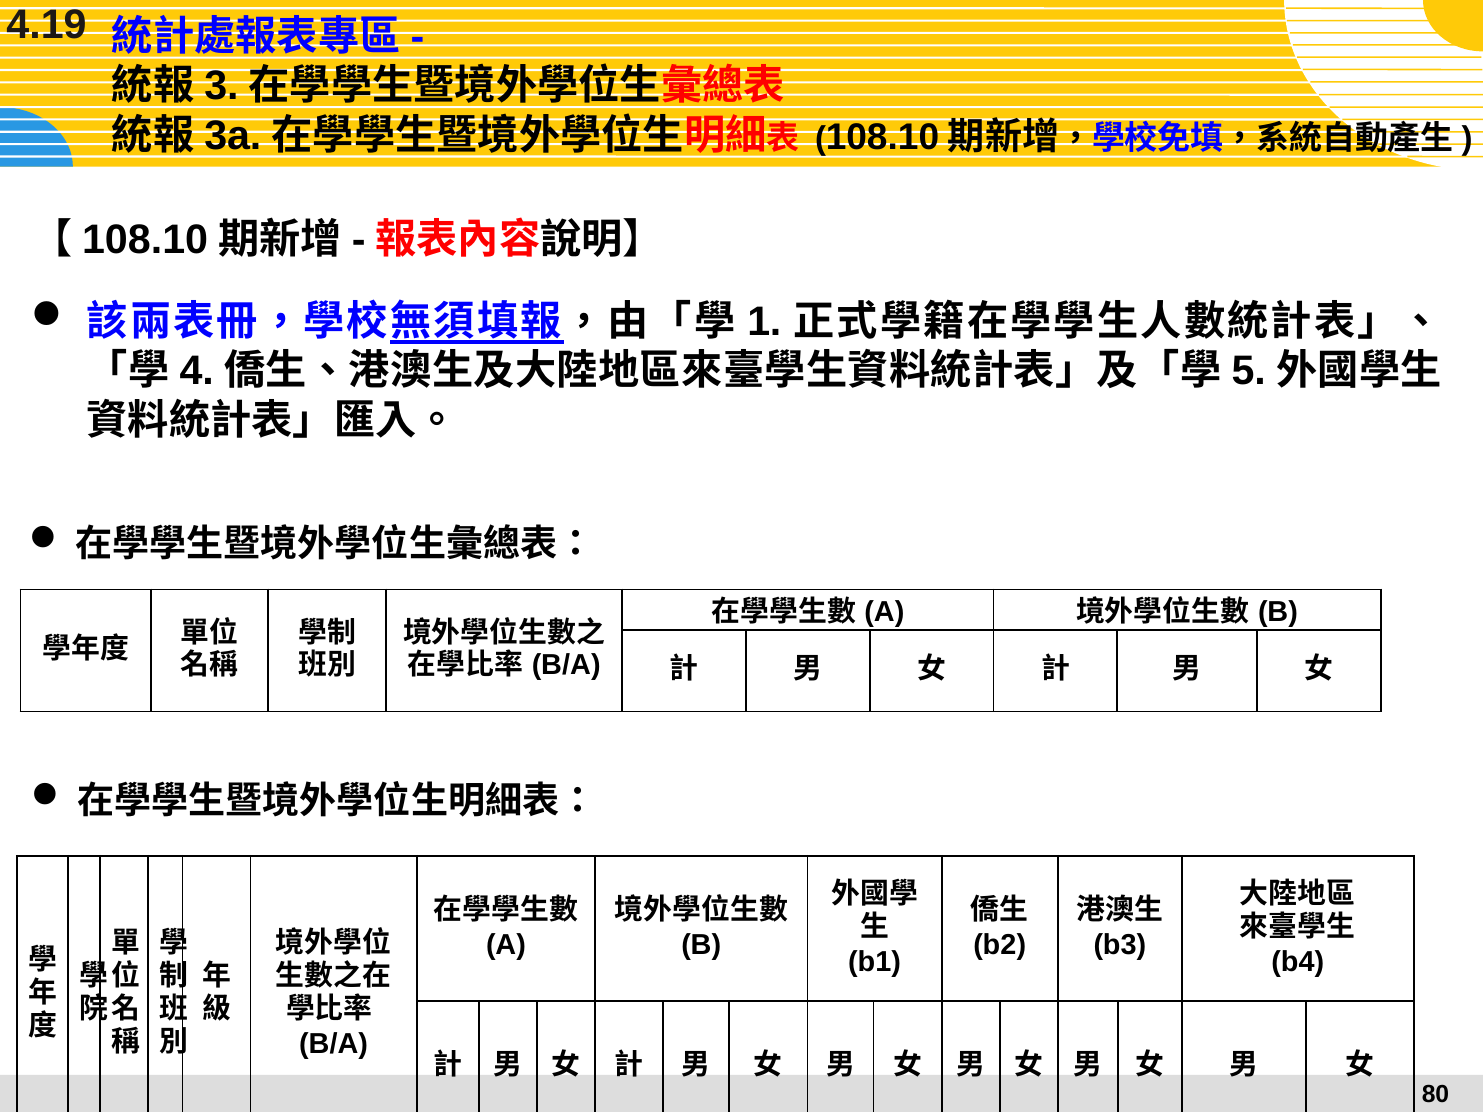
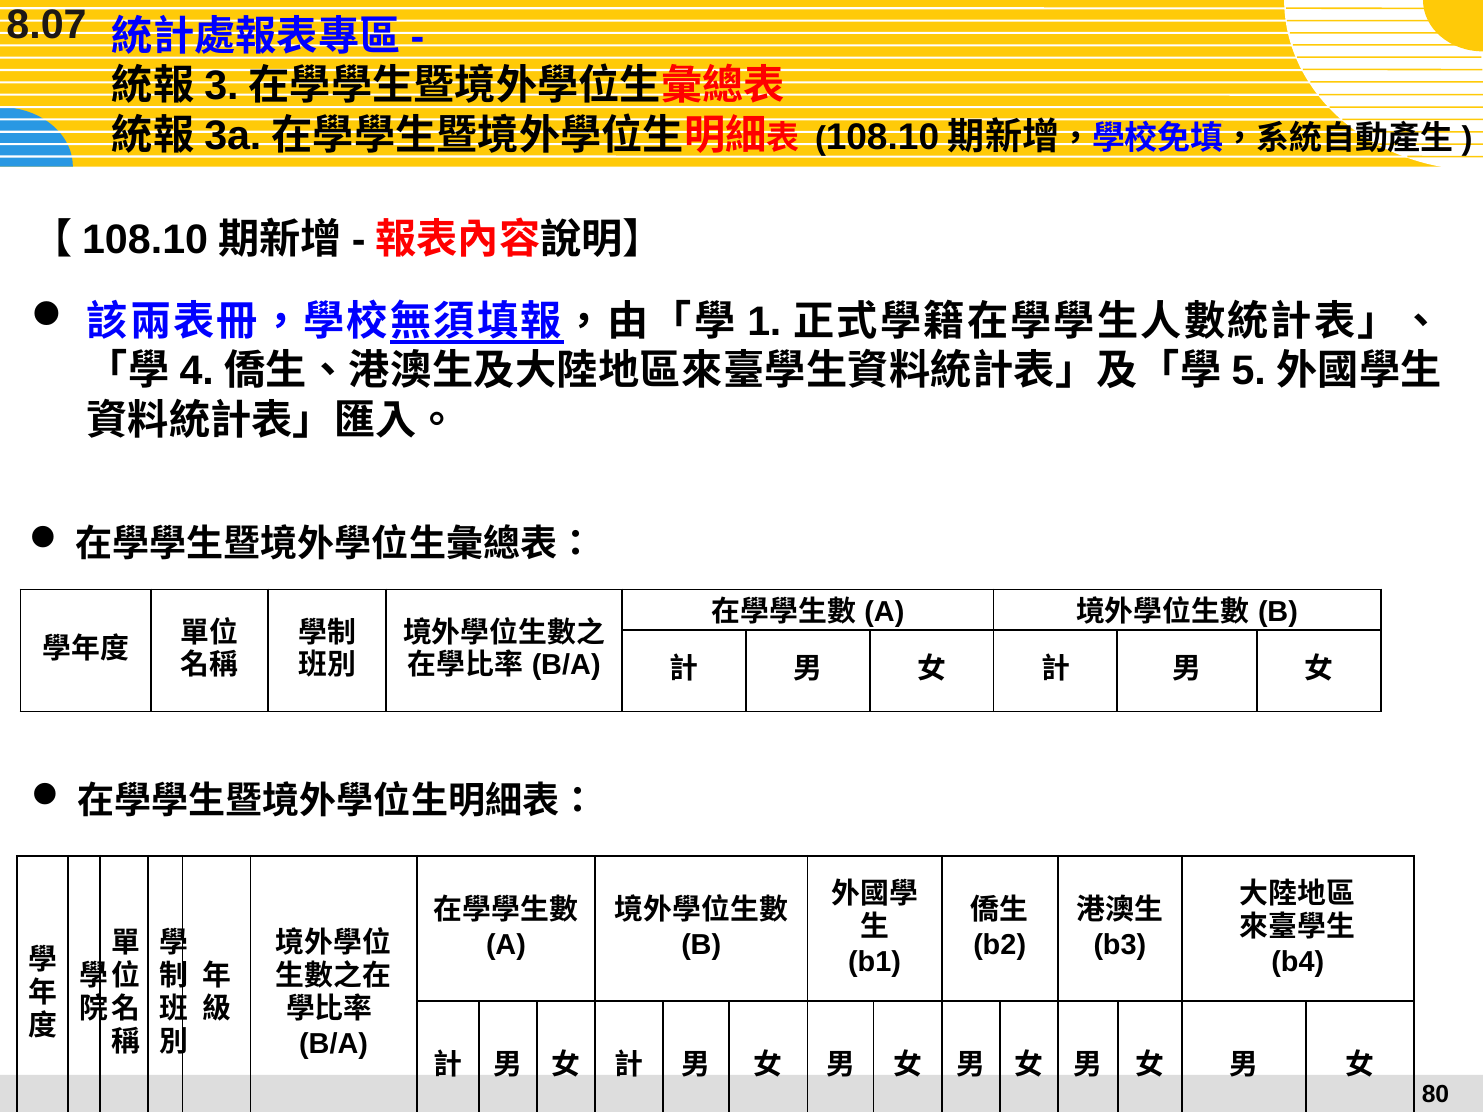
4.19: 4.19 -> 8.07
